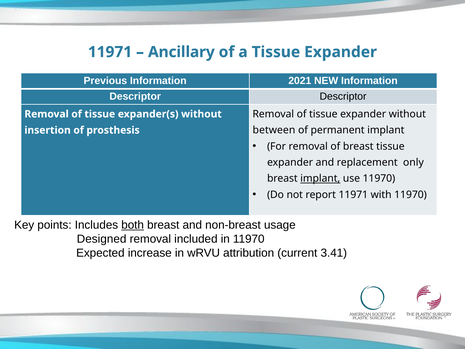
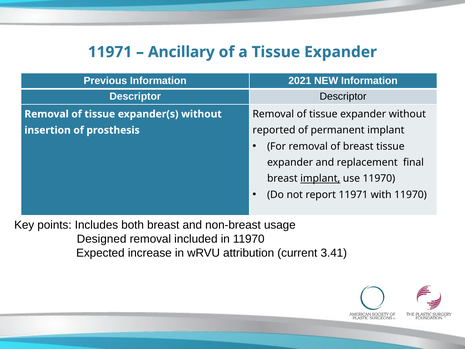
between: between -> reported
only: only -> final
both underline: present -> none
